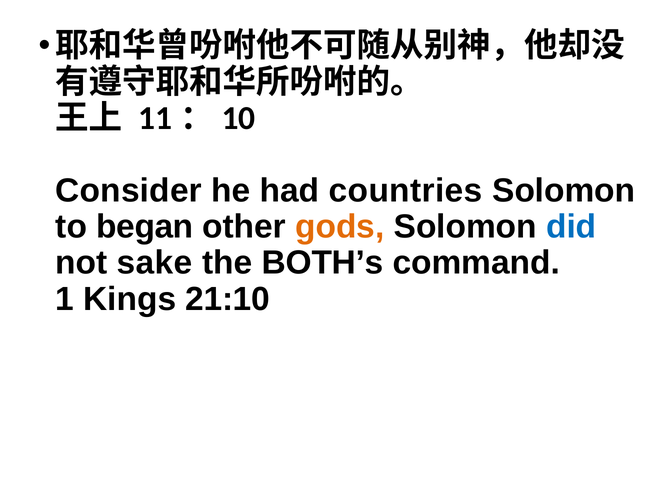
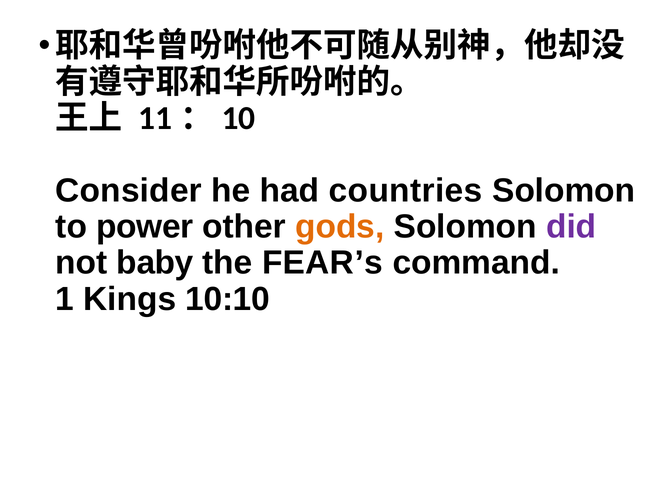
began: began -> power
did colour: blue -> purple
sake: sake -> baby
BOTH’s: BOTH’s -> FEAR’s
21:10: 21:10 -> 10:10
